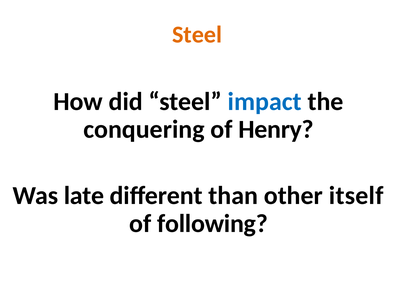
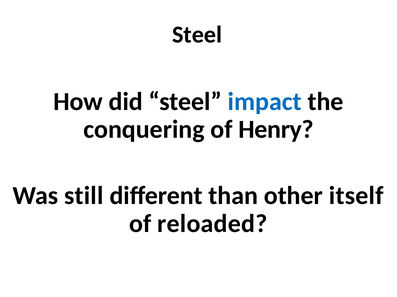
Steel at (197, 35) colour: orange -> black
late: late -> still
following: following -> reloaded
